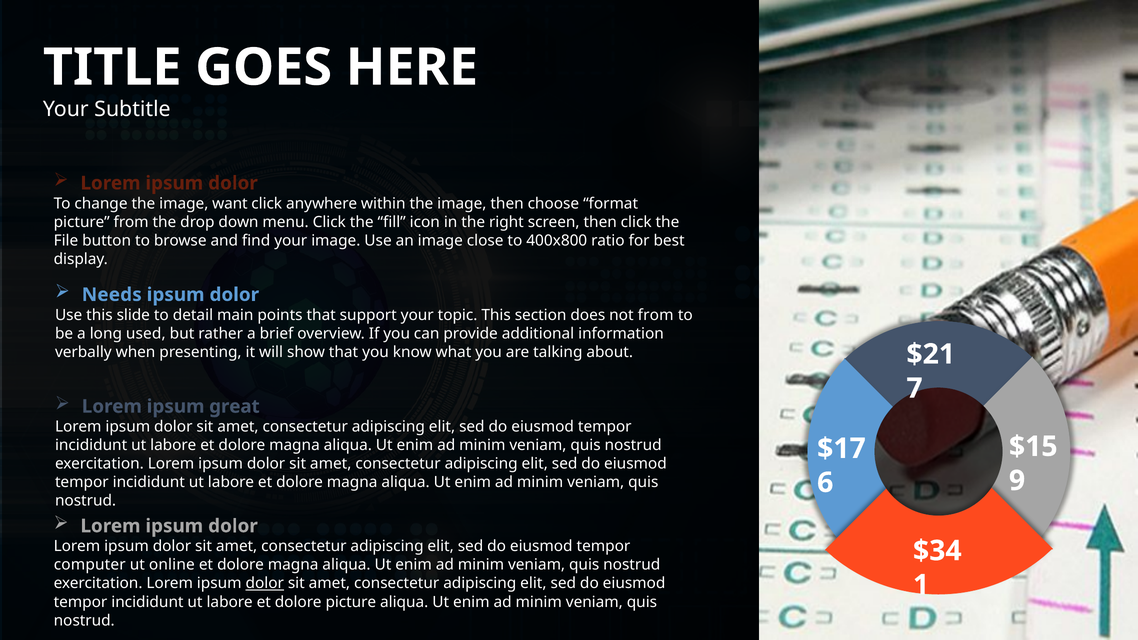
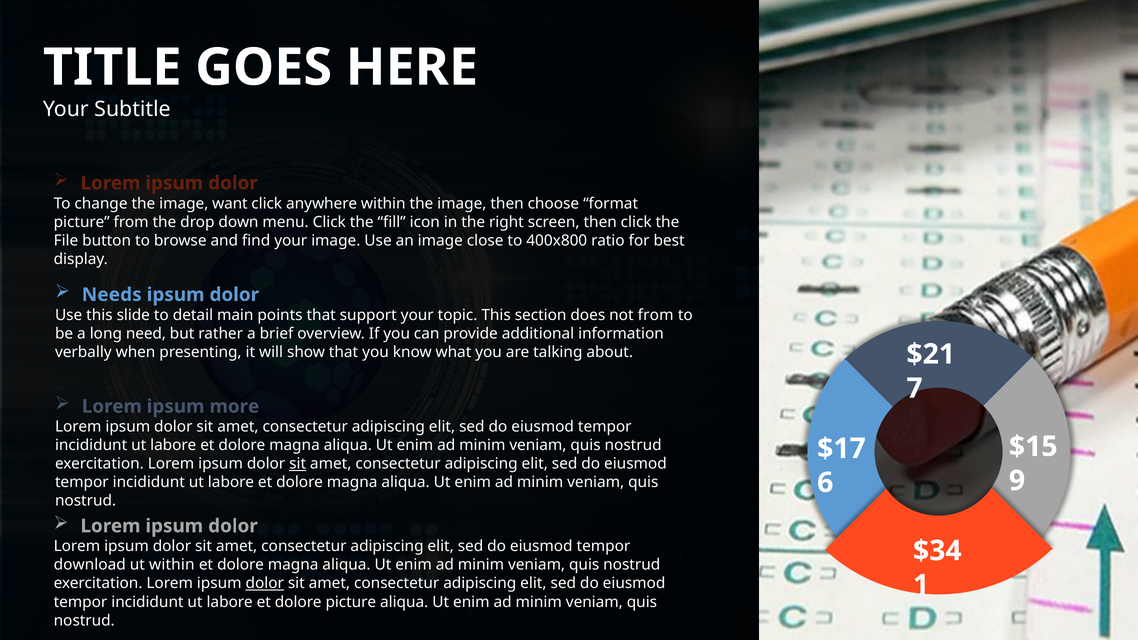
used: used -> need
great: great -> more
sit at (298, 464) underline: none -> present
computer: computer -> download
ut online: online -> within
